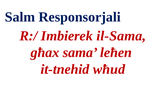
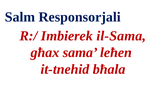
wħud: wħud -> bħala
